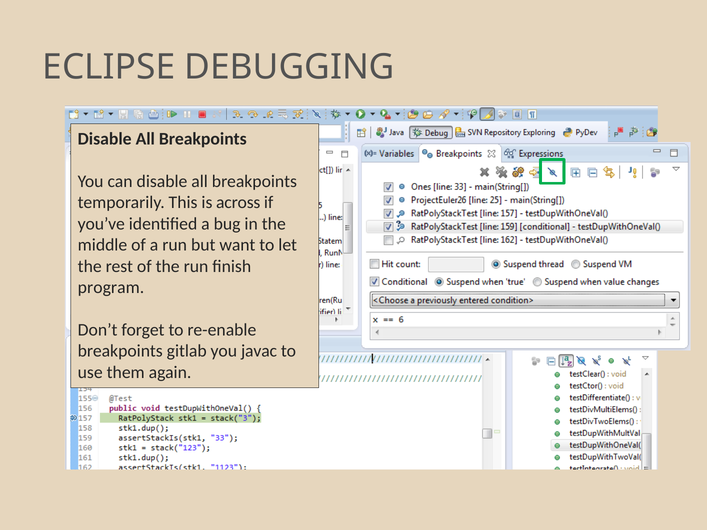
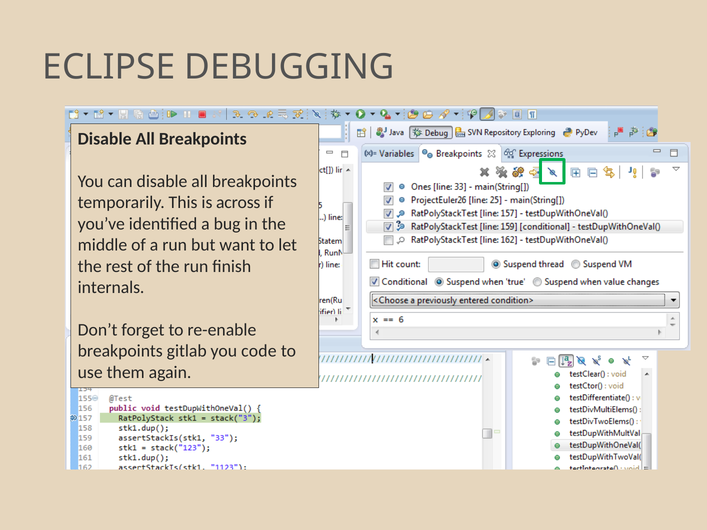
program: program -> internals
javac: javac -> code
